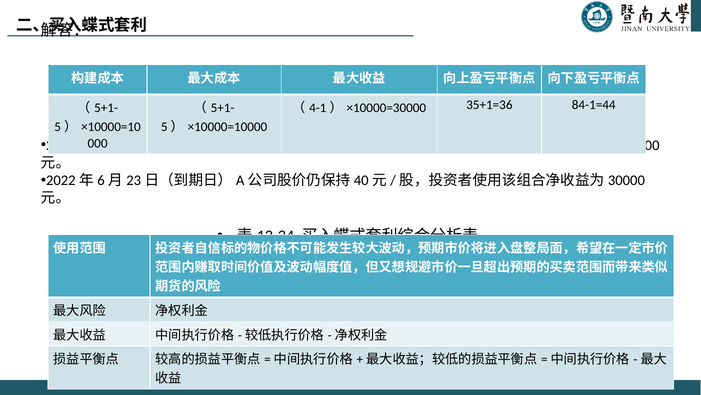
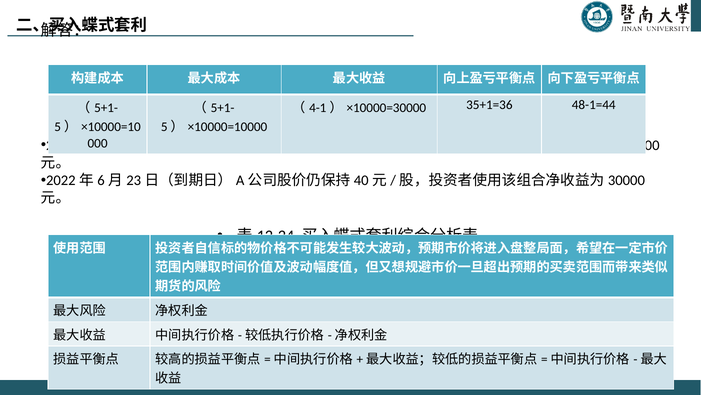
84-1=44: 84-1=44 -> 48-1=44
